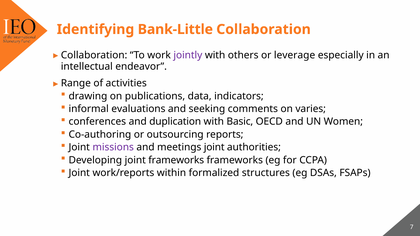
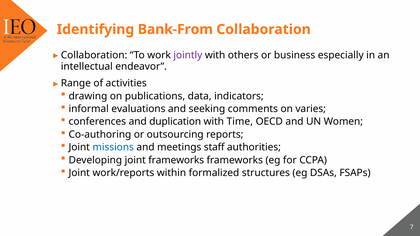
Bank-Little: Bank-Little -> Bank-From
leverage: leverage -> business
Basic: Basic -> Time
missions colour: purple -> blue
meetings joint: joint -> staff
